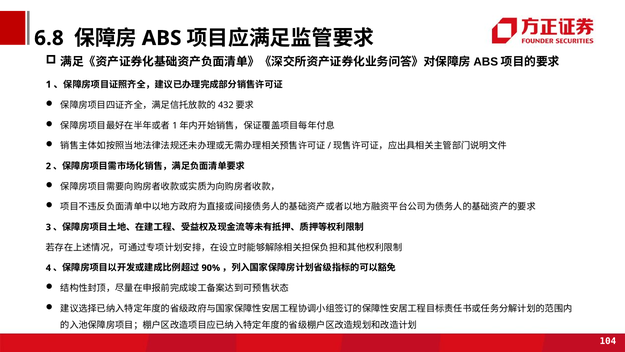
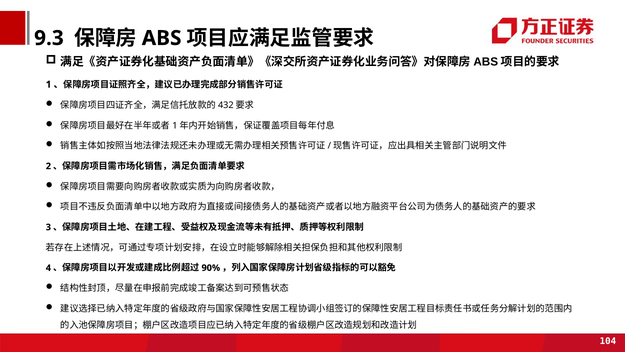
6.8: 6.8 -> 9.3
